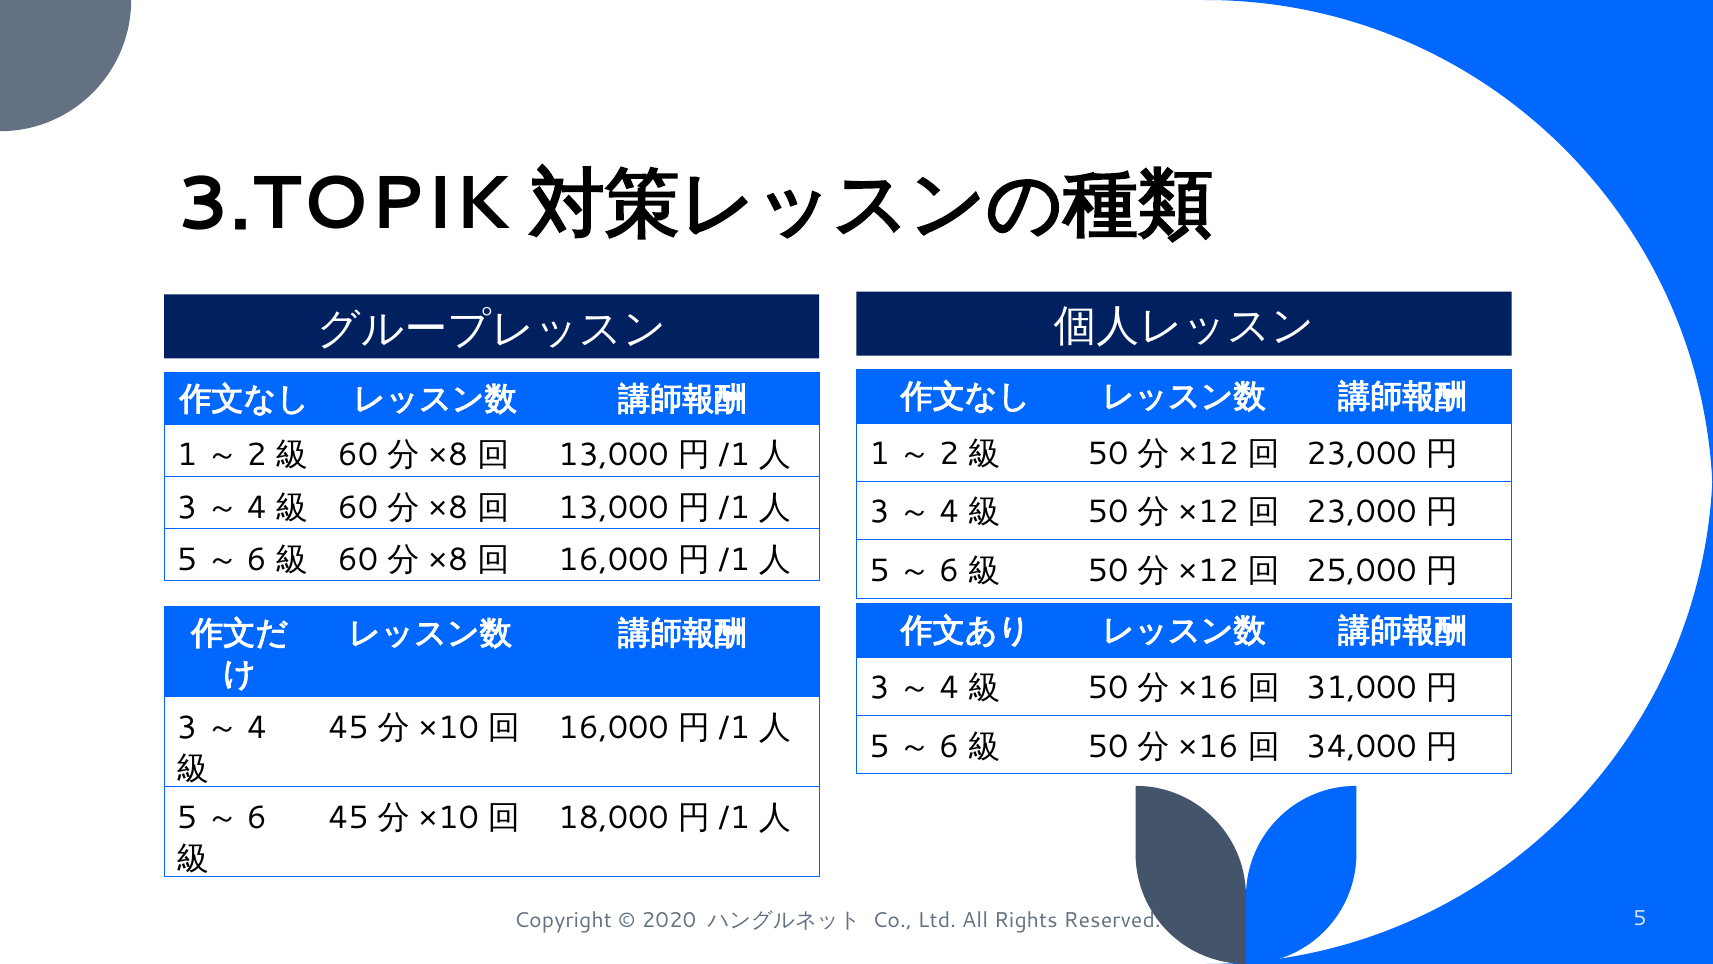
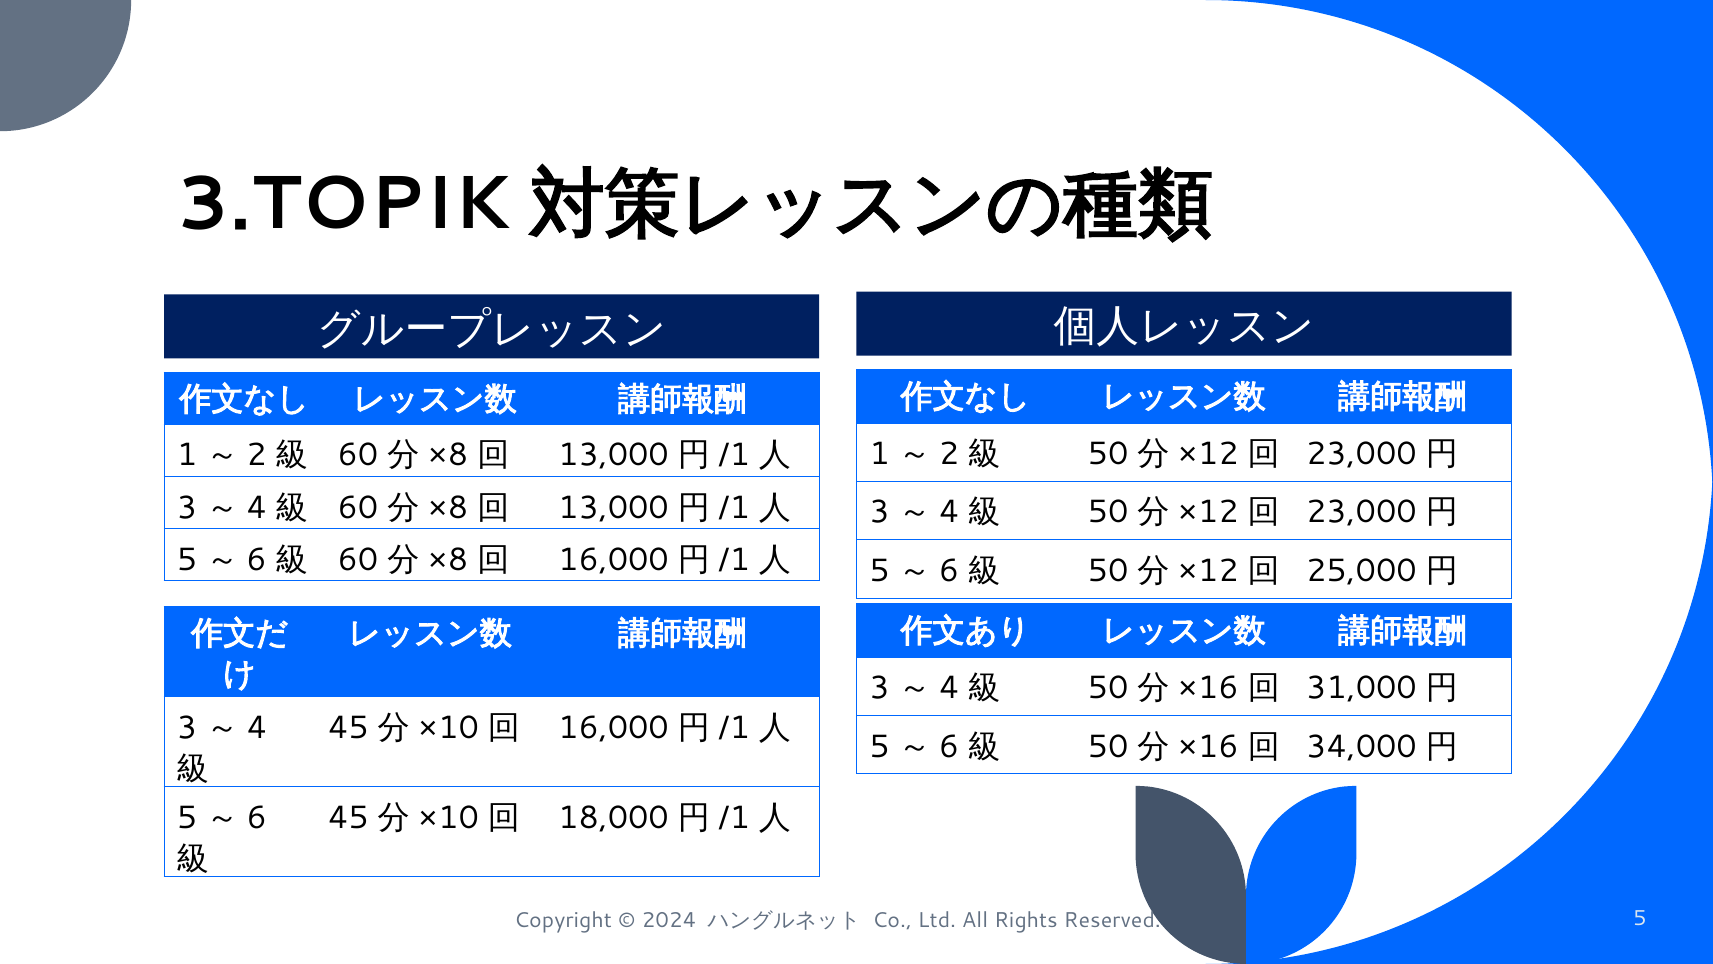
2020: 2020 -> 2024
